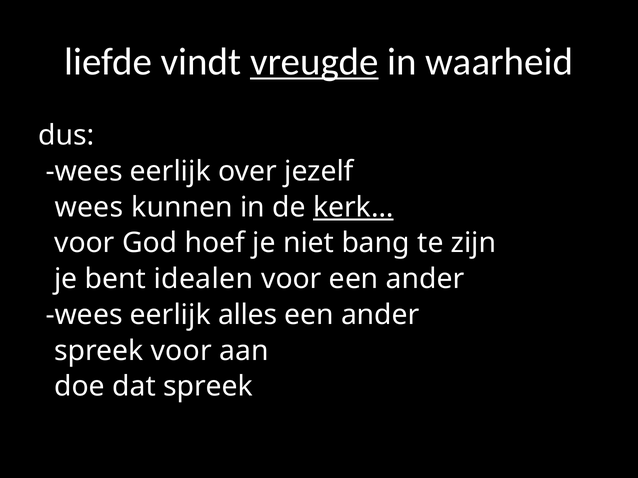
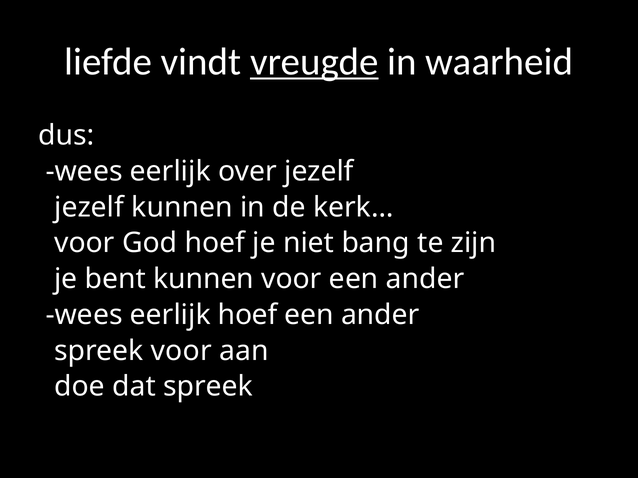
wees at (89, 207): wees -> jezelf
kerk… underline: present -> none
bent idealen: idealen -> kunnen
eerlijk alles: alles -> hoef
